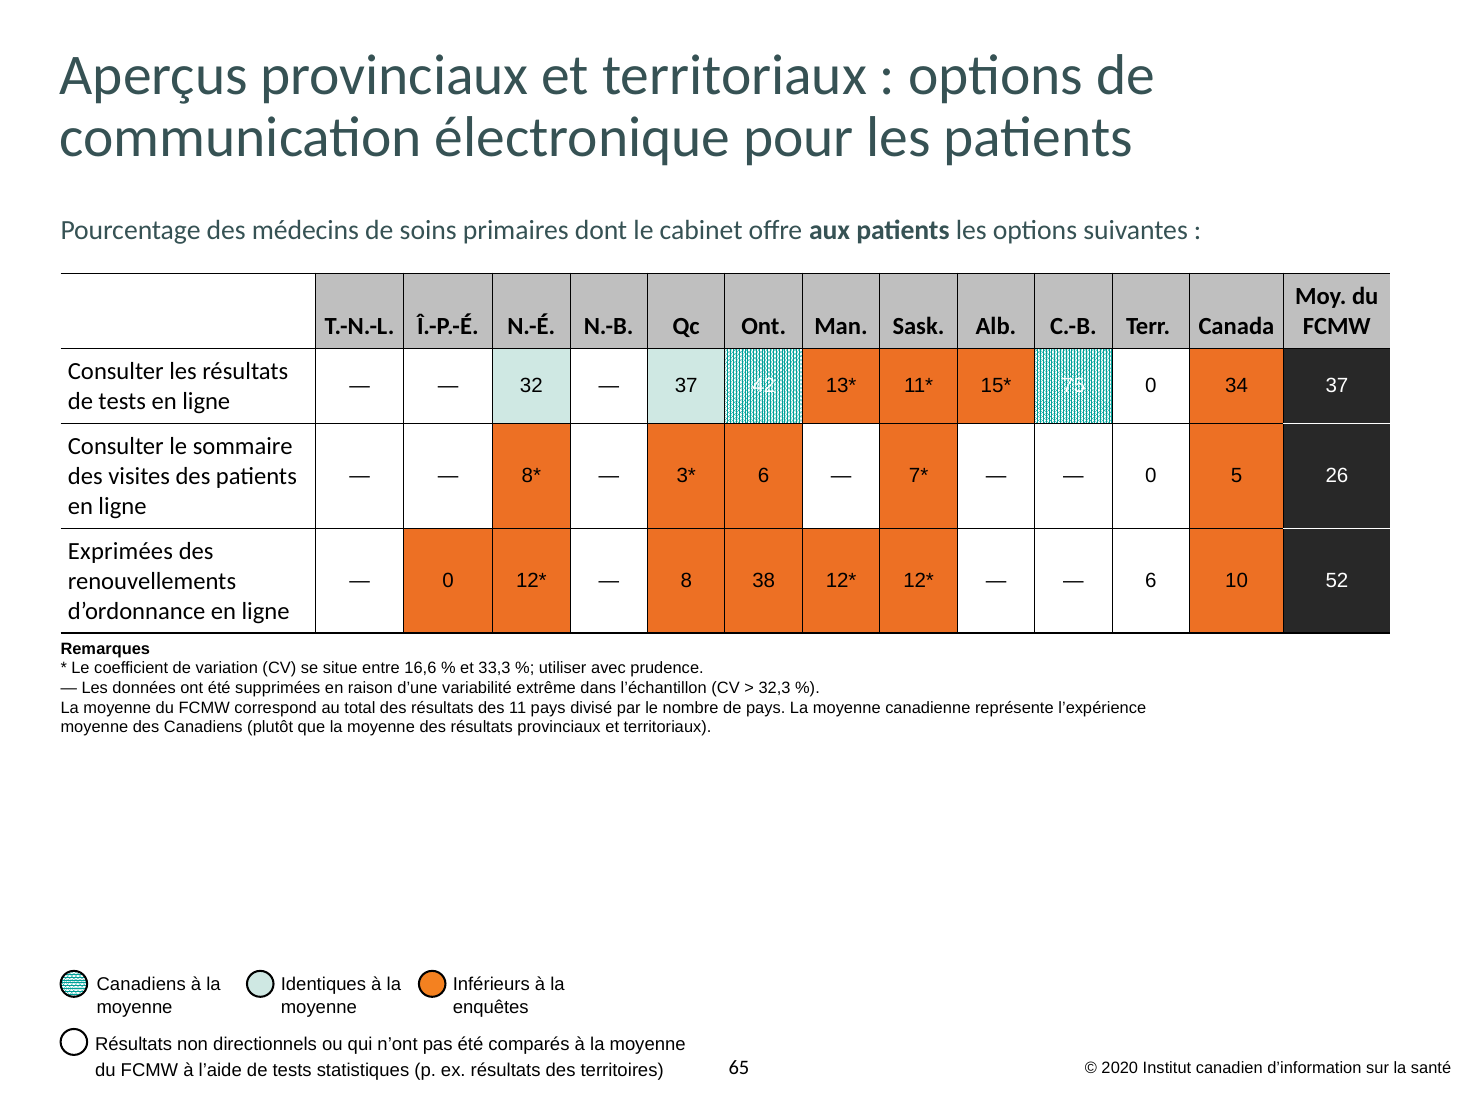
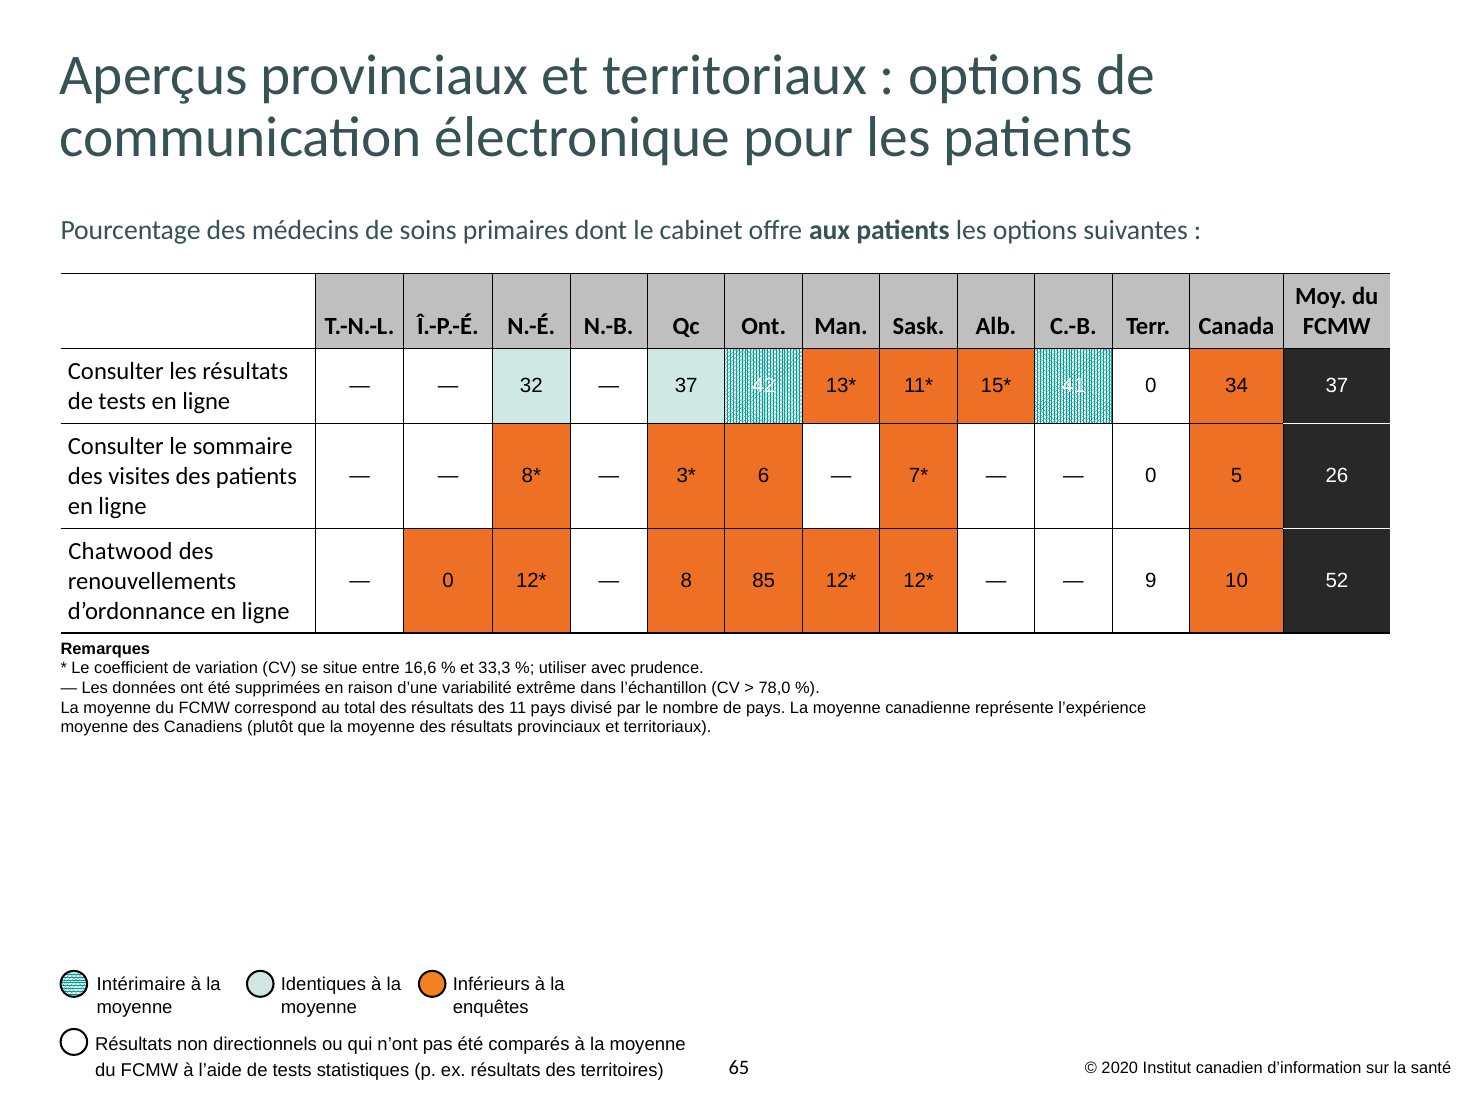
75: 75 -> 41
Exprimées: Exprimées -> Chatwood
38: 38 -> 85
6 at (1151, 581): 6 -> 9
32,3: 32,3 -> 78,0
Canadiens at (141, 984): Canadiens -> Intérimaire
